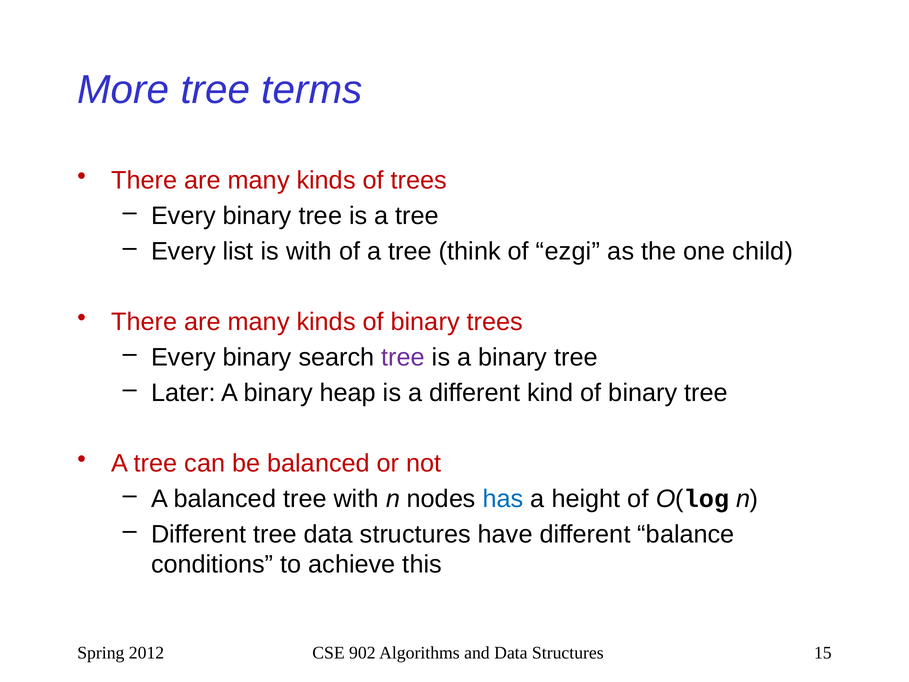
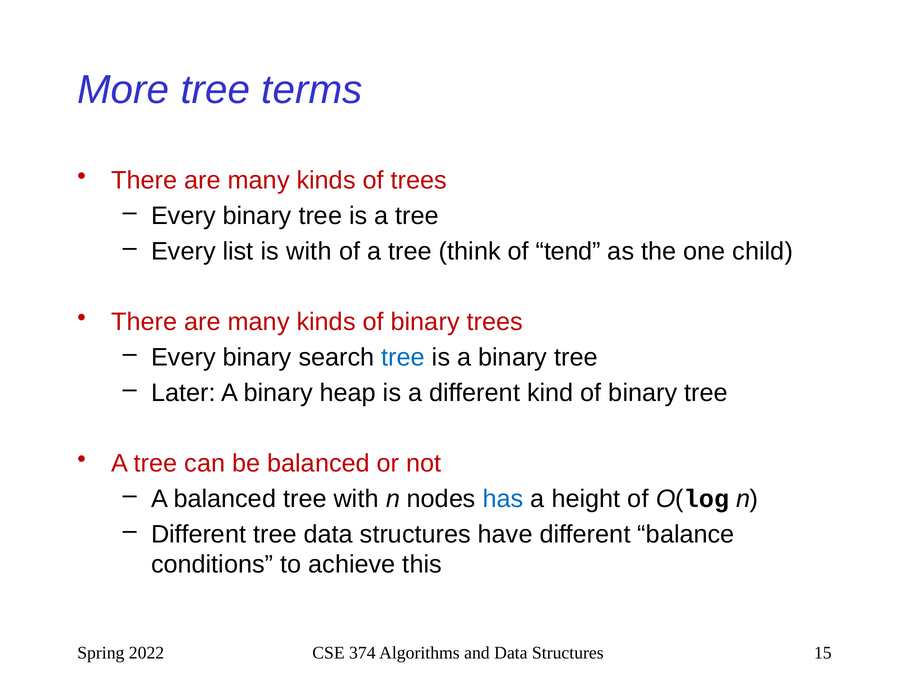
ezgi: ezgi -> tend
tree at (403, 357) colour: purple -> blue
2012: 2012 -> 2022
902: 902 -> 374
